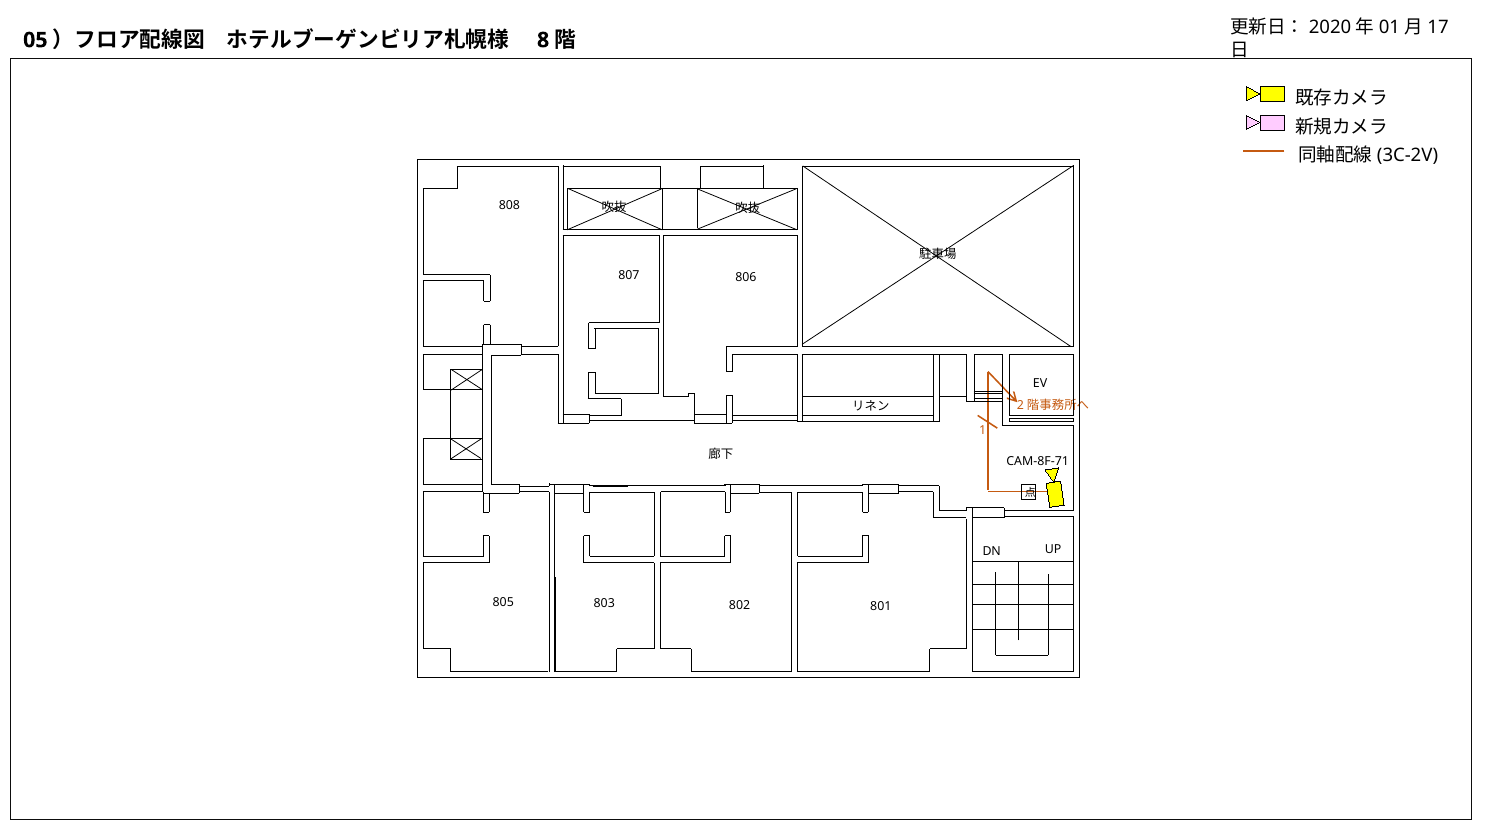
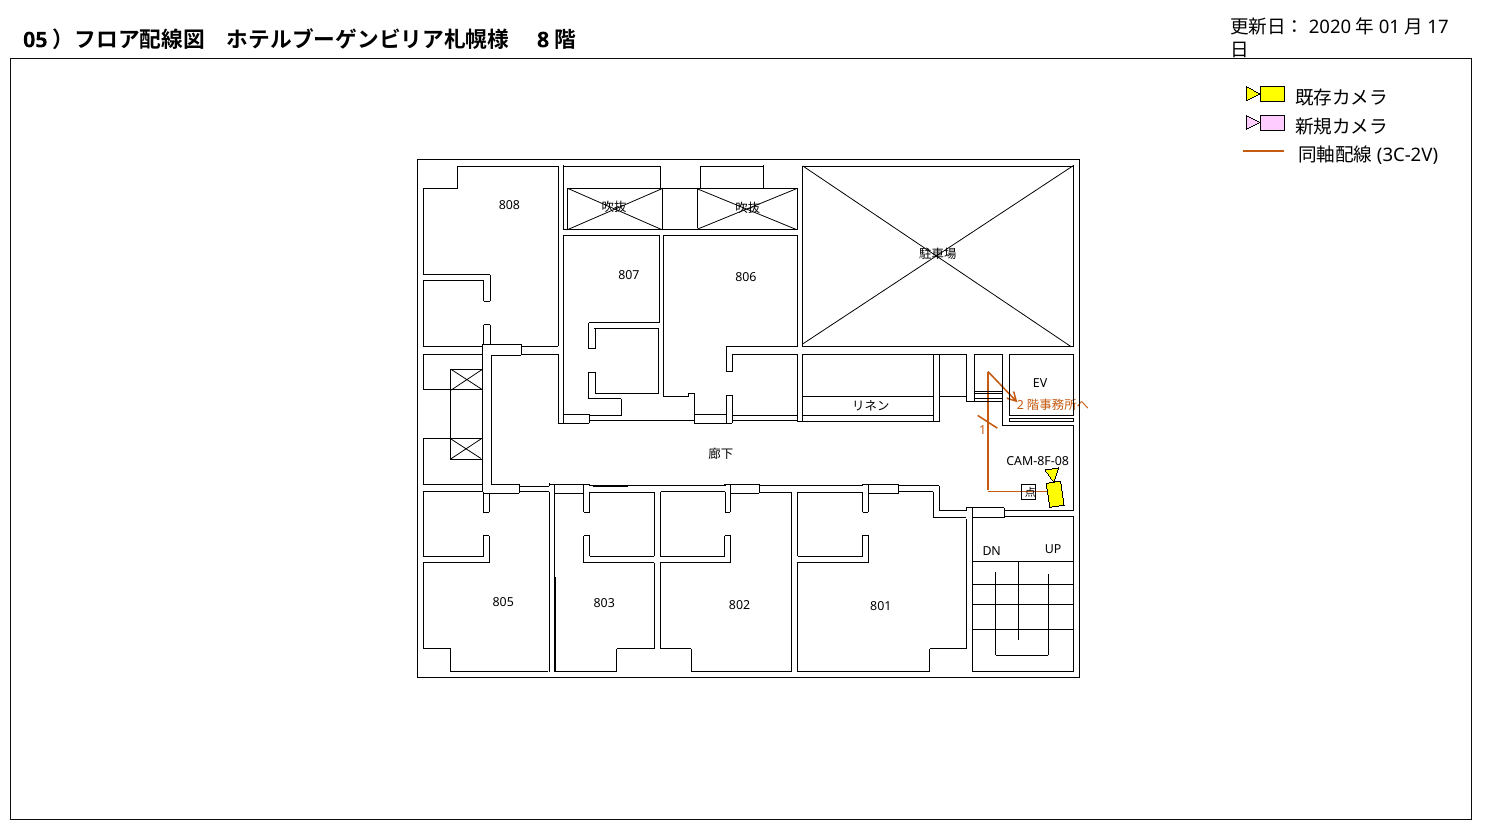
CAM-8F-71: CAM-8F-71 -> CAM-8F-08
